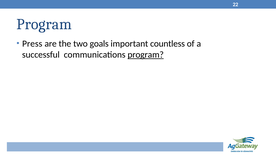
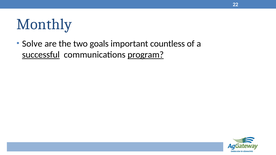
Program at (44, 24): Program -> Monthly
Press: Press -> Solve
successful underline: none -> present
